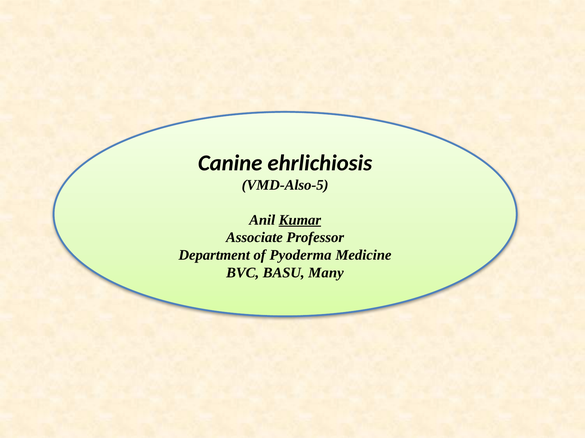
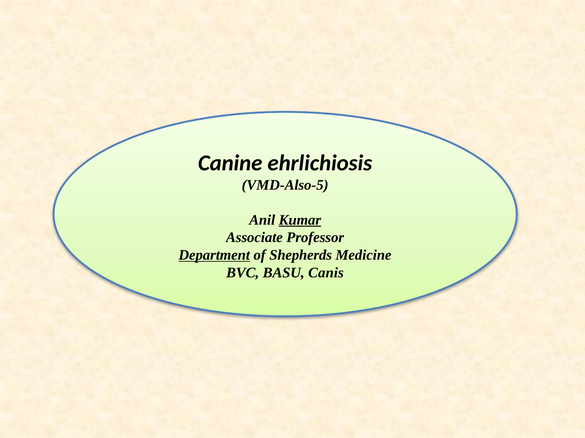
Department underline: none -> present
Pyoderma: Pyoderma -> Shepherds
Many: Many -> Canis
